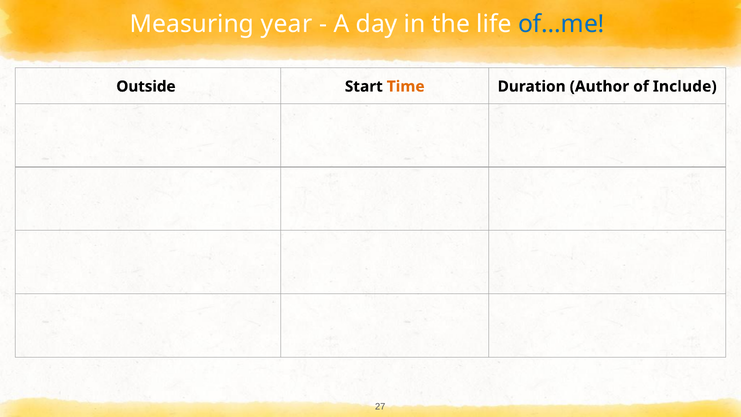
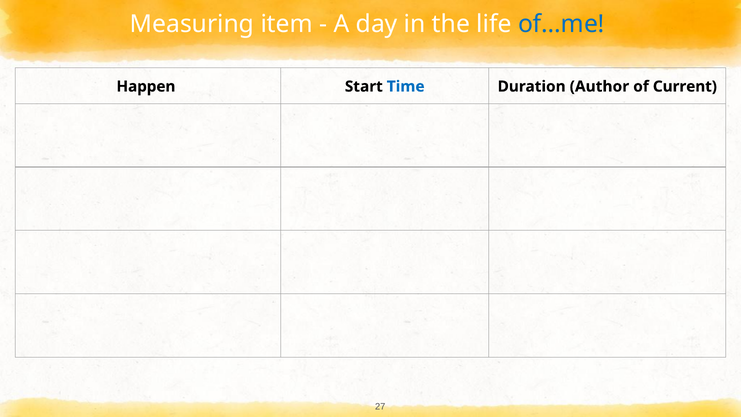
year: year -> item
Outside: Outside -> Happen
Time colour: orange -> blue
Include: Include -> Current
